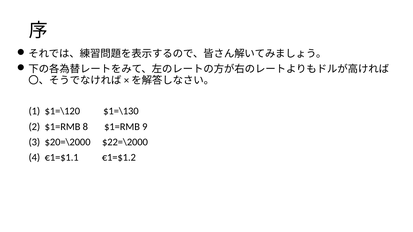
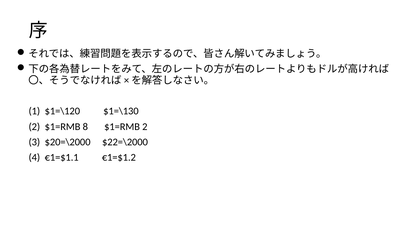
$1=RMB 9: 9 -> 2
